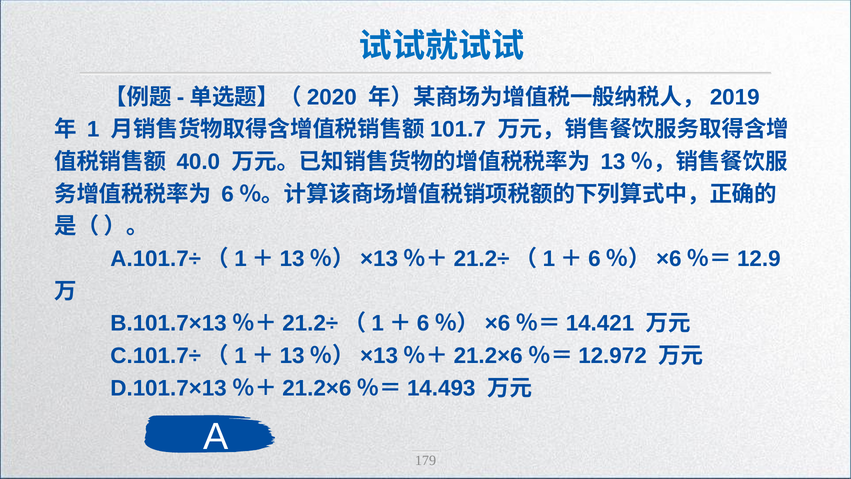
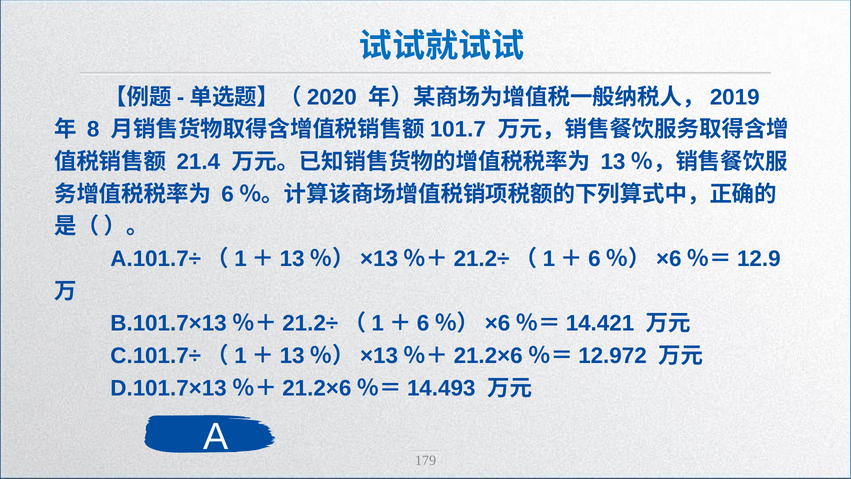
1: 1 -> 8
40.0: 40.0 -> 21.4
